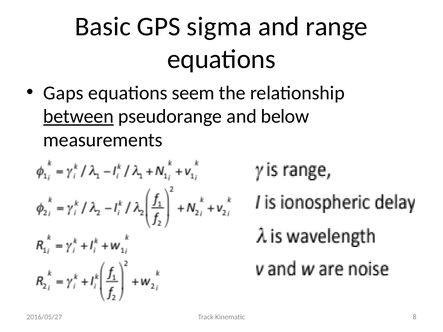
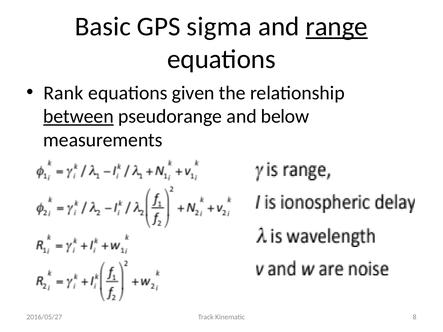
range underline: none -> present
Gaps: Gaps -> Rank
seem: seem -> given
